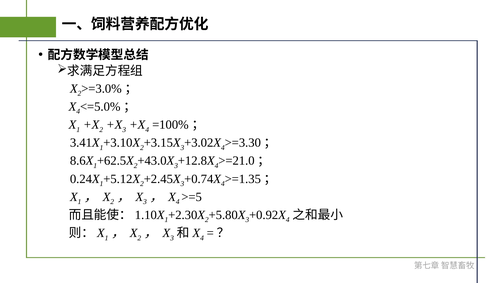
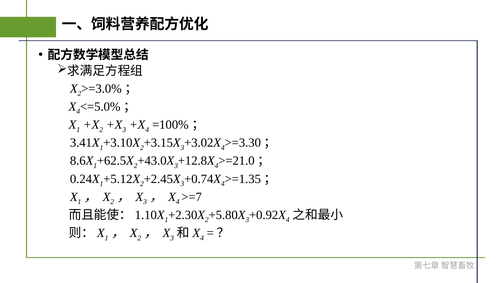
>=5: >=5 -> >=7
